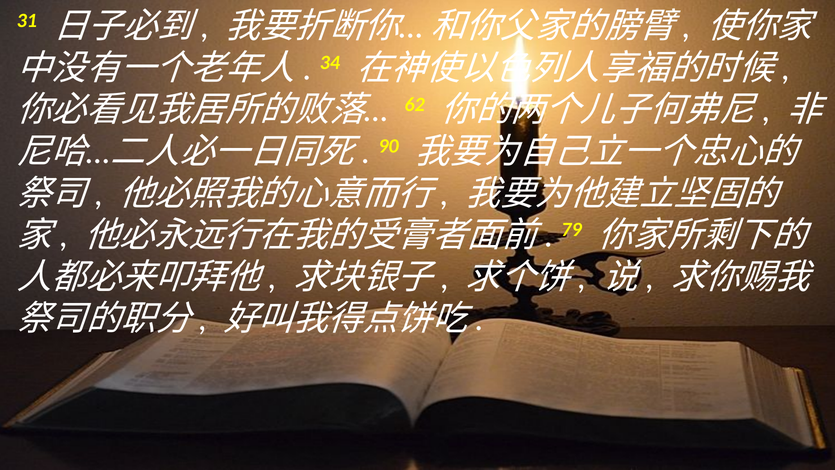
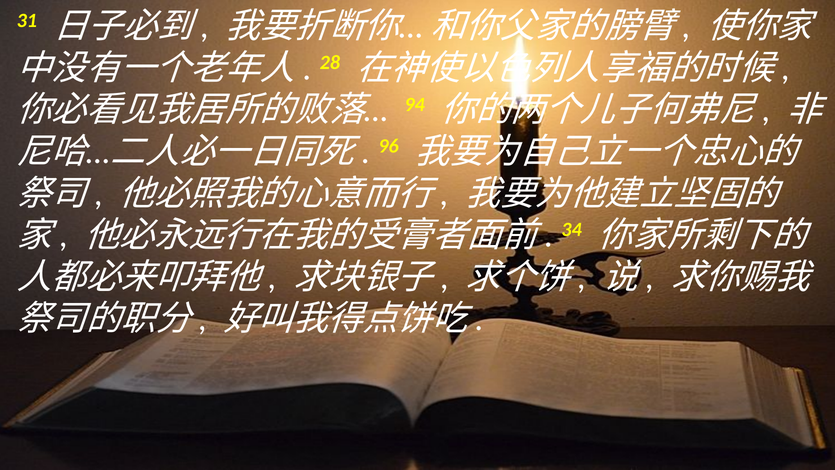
34: 34 -> 28
62: 62 -> 94
90: 90 -> 96
79: 79 -> 34
